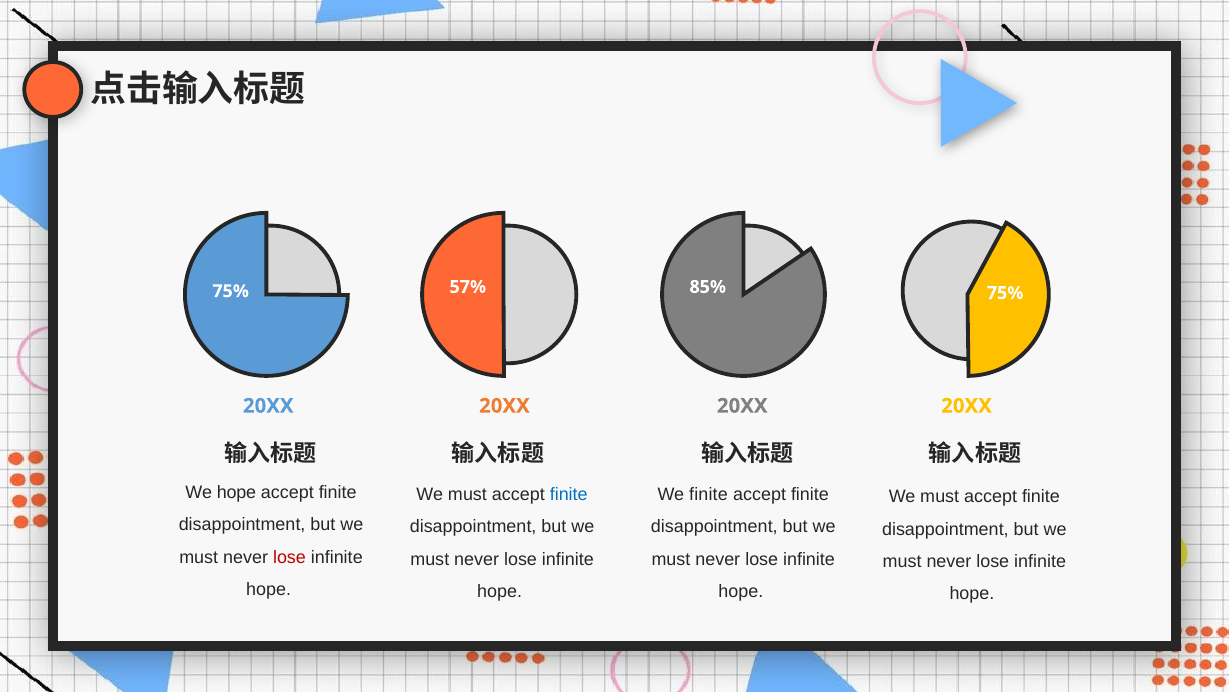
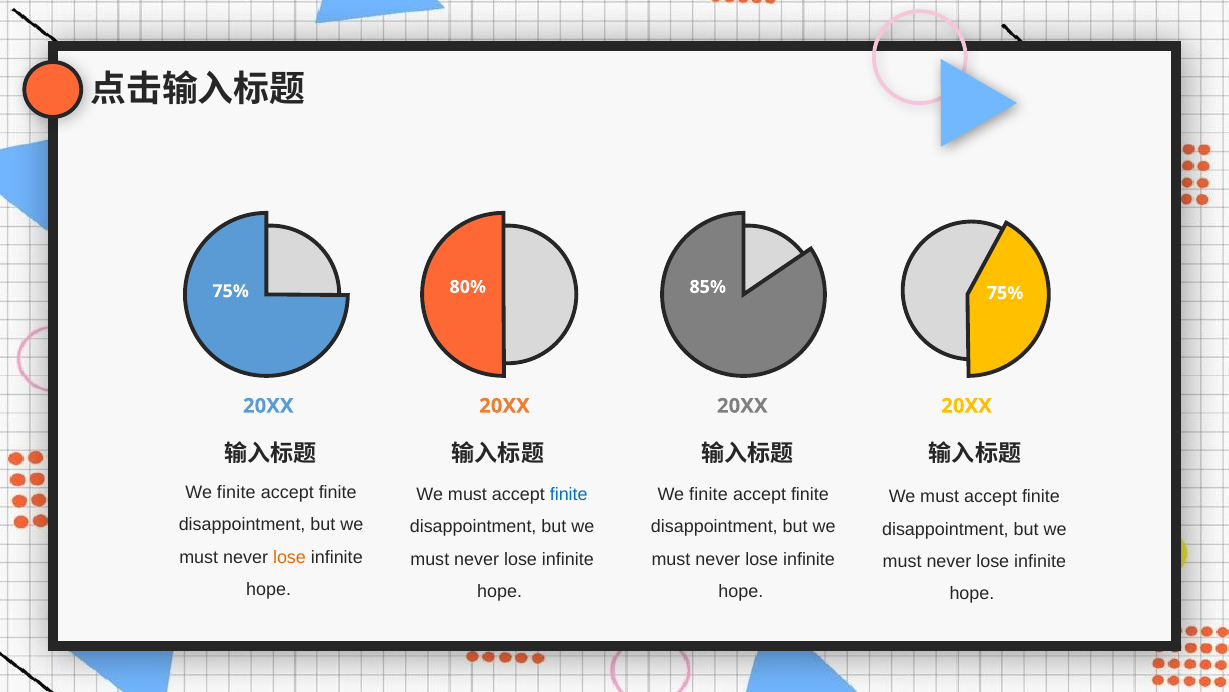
57%: 57% -> 80%
hope at (236, 492): hope -> finite
lose at (289, 557) colour: red -> orange
